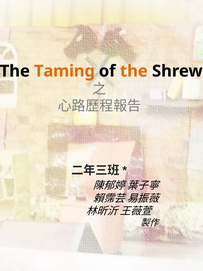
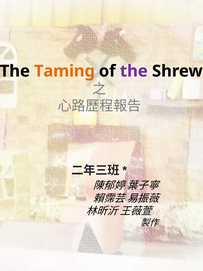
the at (134, 71) colour: orange -> purple
